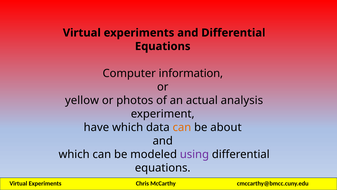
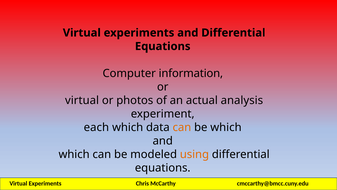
yellow at (82, 100): yellow -> virtual
have: have -> each
be about: about -> which
using colour: purple -> orange
